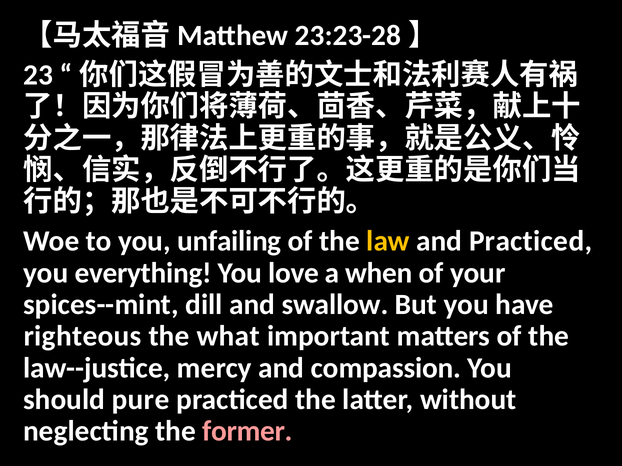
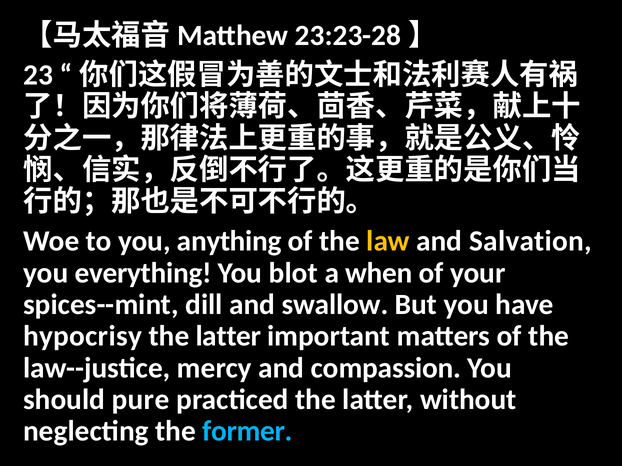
unfailing: unfailing -> anything
and Practiced: Practiced -> Salvation
love: love -> blot
righteous: righteous -> hypocrisy
what at (228, 337): what -> latter
former colour: pink -> light blue
